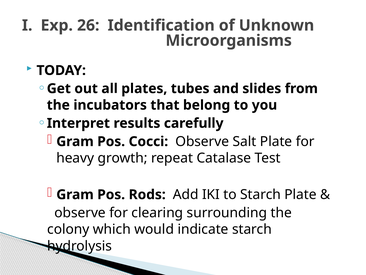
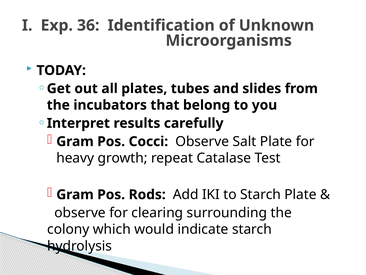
26: 26 -> 36
